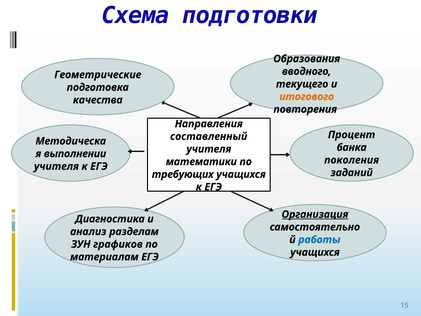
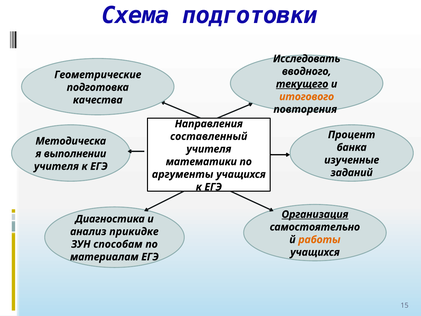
Образования: Образования -> Исследовать
текущего underline: none -> present
поколения: поколения -> изученные
требующих: требующих -> аргументы
разделам: разделам -> прикидке
работы colour: blue -> orange
графиков: графиков -> способам
